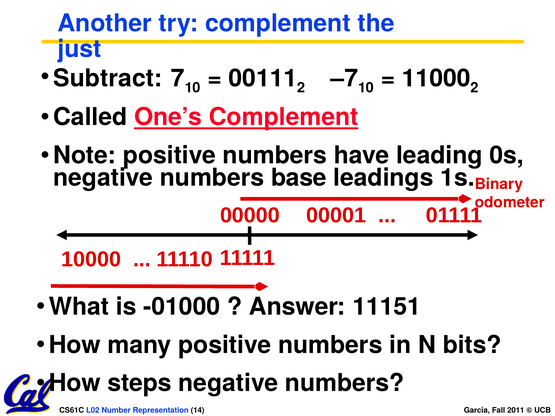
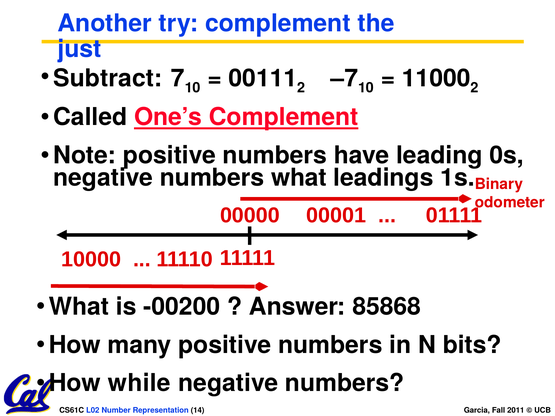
numbers base: base -> what
-01000: -01000 -> -00200
11151: 11151 -> 85868
steps: steps -> while
